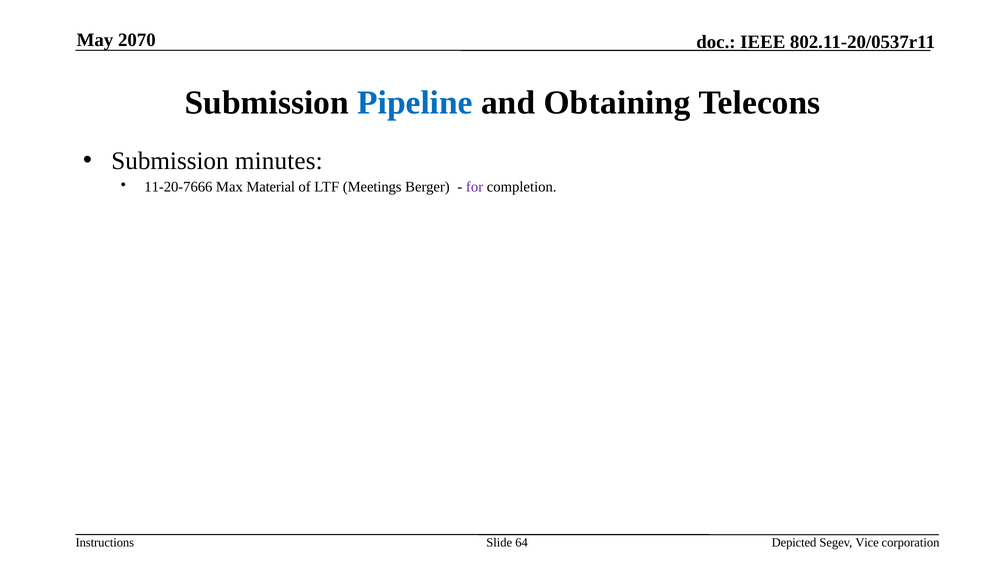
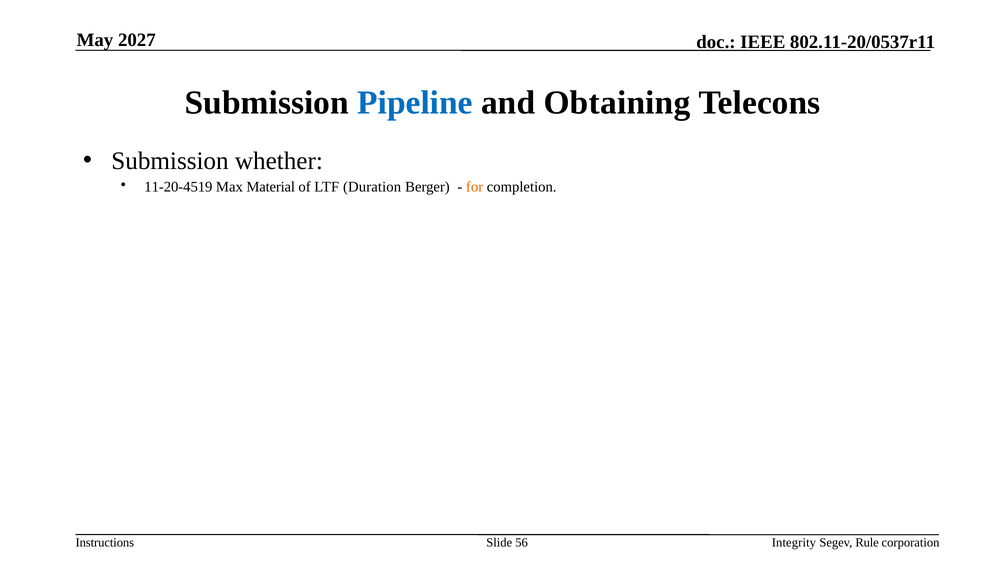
2070: 2070 -> 2027
minutes: minutes -> whether
11-20-7666: 11-20-7666 -> 11-20-4519
Meetings: Meetings -> Duration
for colour: purple -> orange
64: 64 -> 56
Depicted: Depicted -> Integrity
Vice: Vice -> Rule
